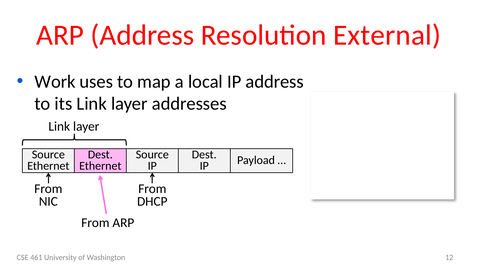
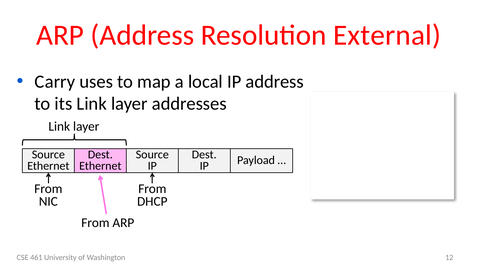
Work: Work -> Carry
